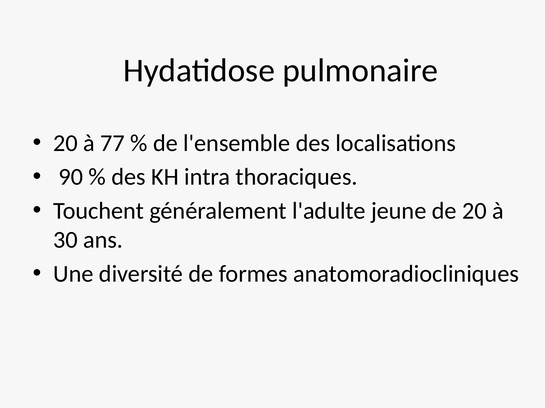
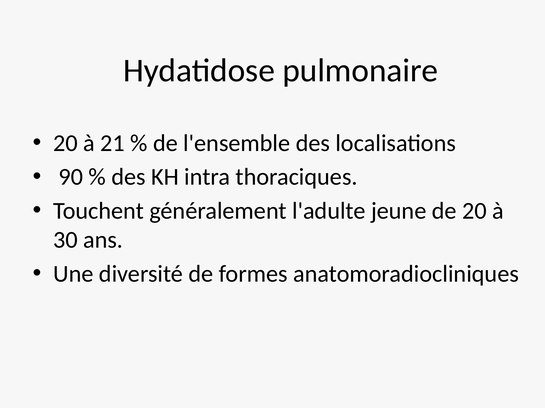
77: 77 -> 21
